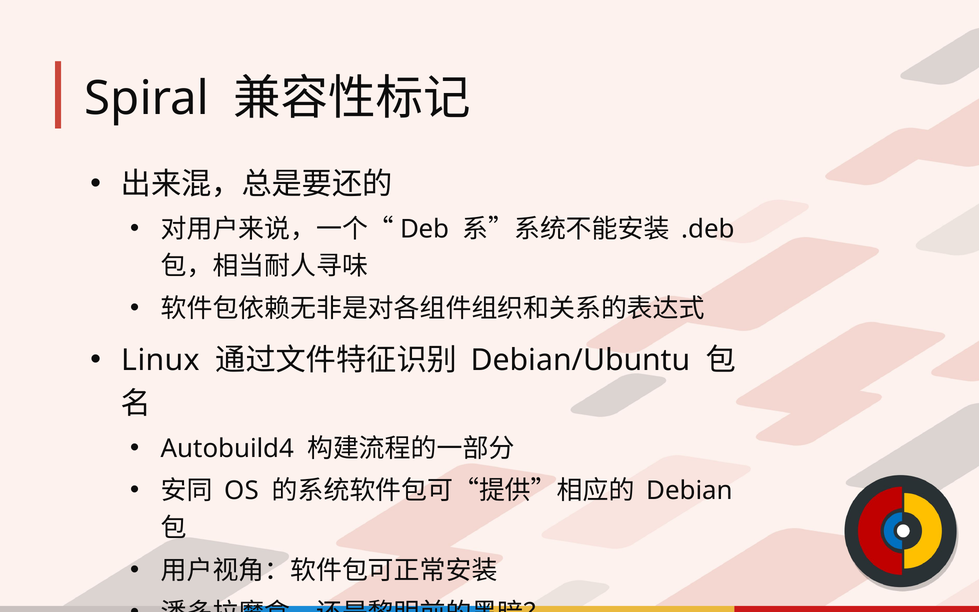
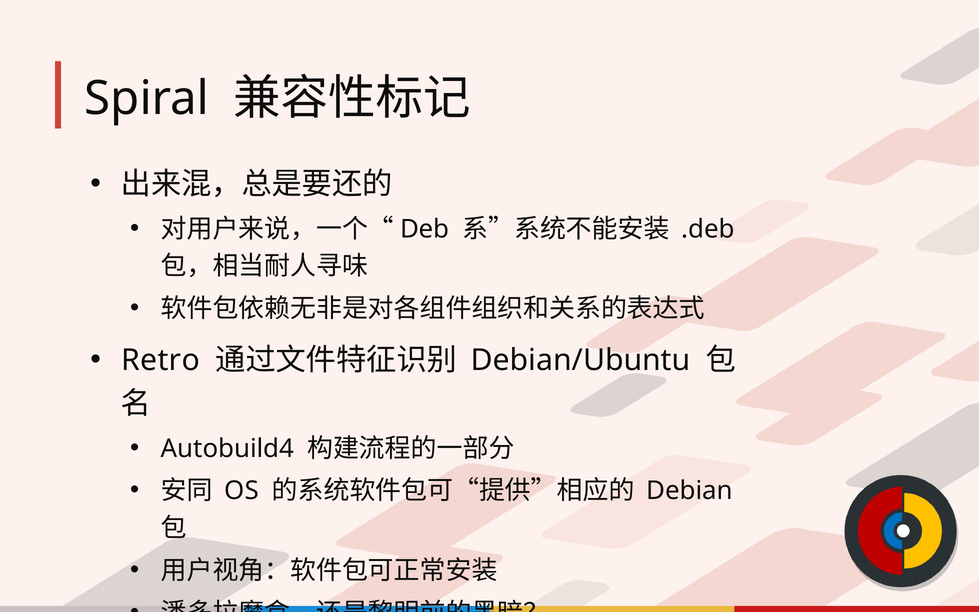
Linux: Linux -> Retro
